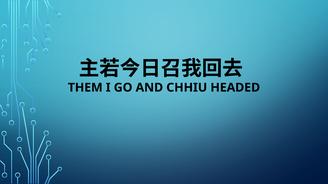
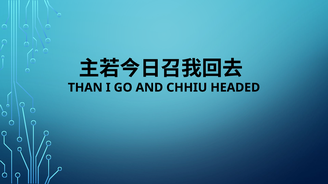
THEM: THEM -> THAN
